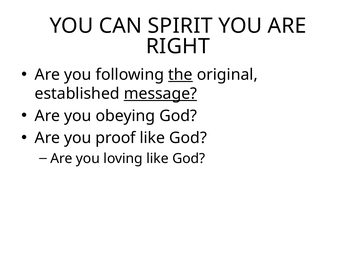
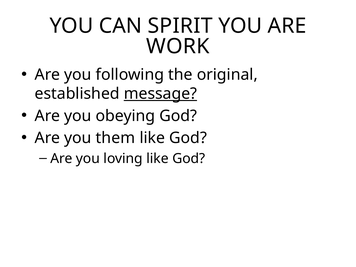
RIGHT: RIGHT -> WORK
the underline: present -> none
proof: proof -> them
